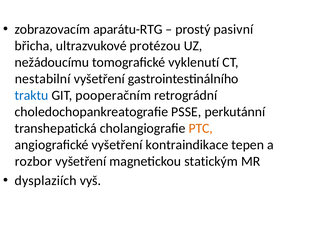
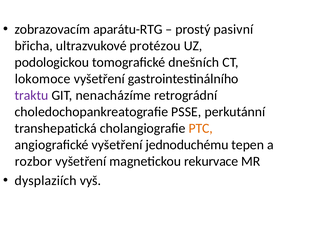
nežádoucímu: nežádoucímu -> podologickou
vyklenutí: vyklenutí -> dnešních
nestabilní: nestabilní -> lokomoce
traktu colour: blue -> purple
pooperačním: pooperačním -> nenacházíme
kontraindikace: kontraindikace -> jednoduchému
statickým: statickým -> rekurvace
